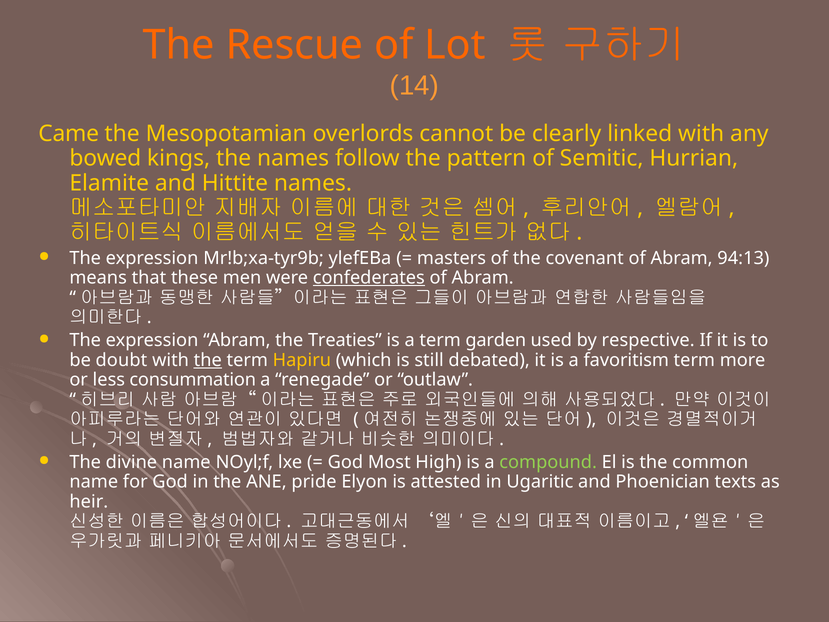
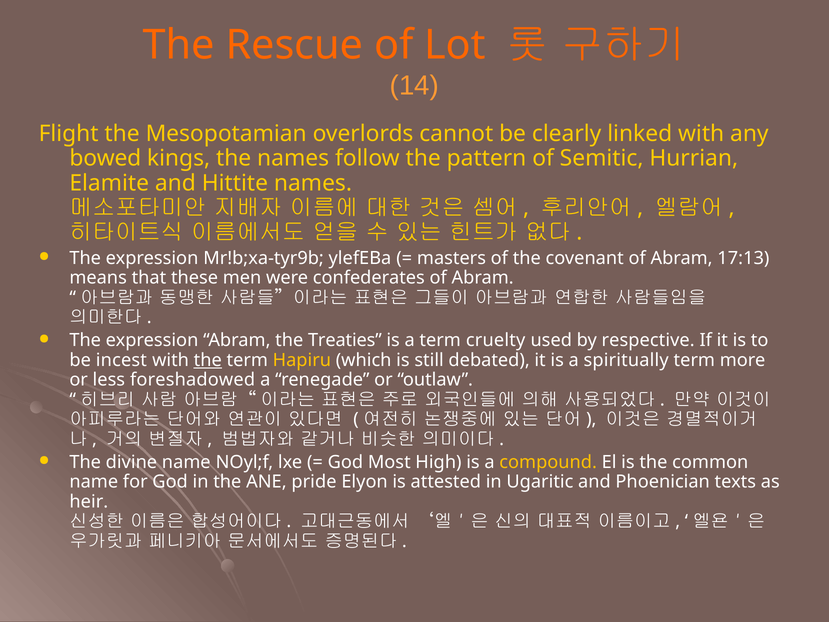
Came: Came -> Flight
94:13: 94:13 -> 17:13
confederates underline: present -> none
garden: garden -> cruelty
doubt: doubt -> incest
favoritism: favoritism -> spiritually
consummation: consummation -> foreshadowed
compound colour: light green -> yellow
